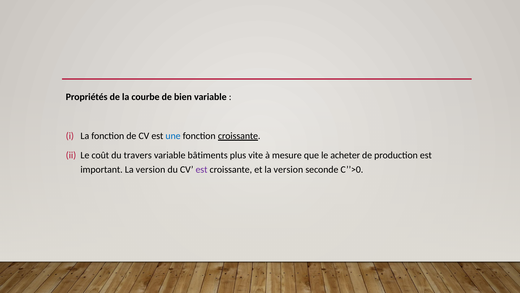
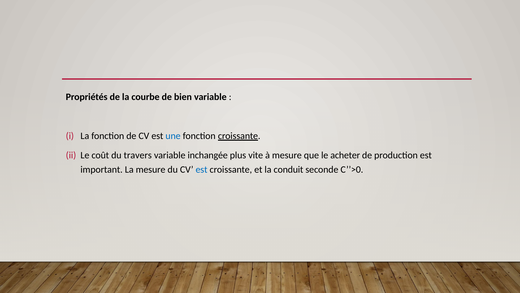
bâtiments: bâtiments -> inchangée
important La version: version -> mesure
est at (202, 169) colour: purple -> blue
et la version: version -> conduit
